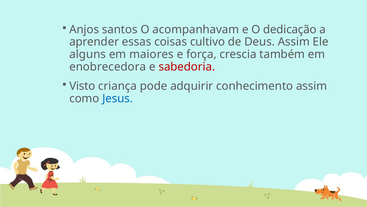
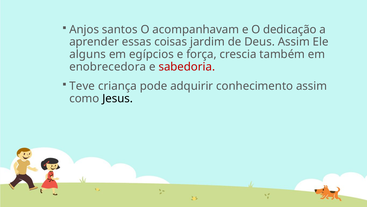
cultivo: cultivo -> jardim
maiores: maiores -> egípcios
Visto: Visto -> Teve
Jesus colour: blue -> black
